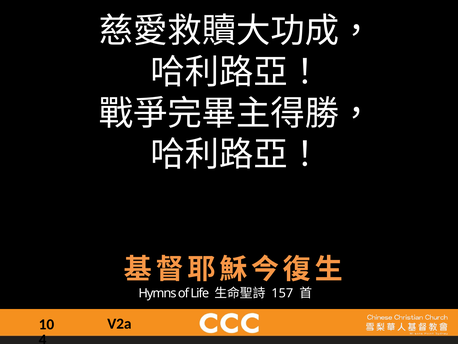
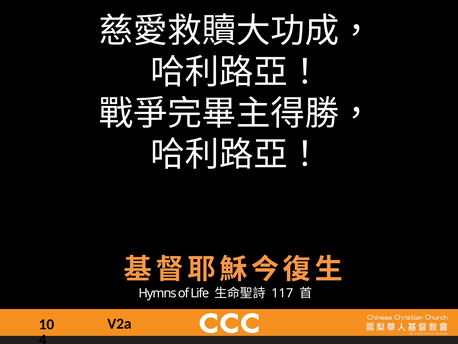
157: 157 -> 117
